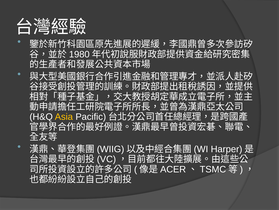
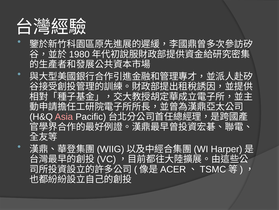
Asia colour: yellow -> pink
